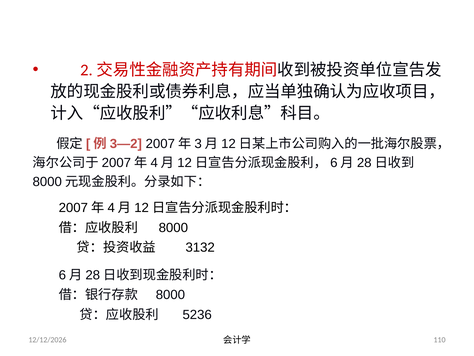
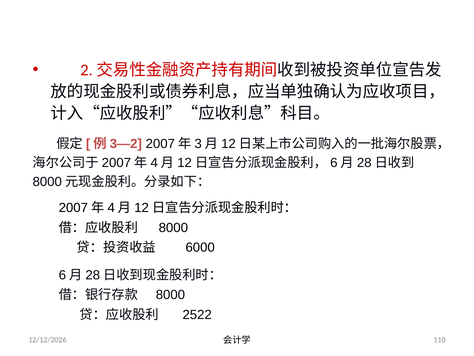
3132: 3132 -> 6000
5236: 5236 -> 2522
